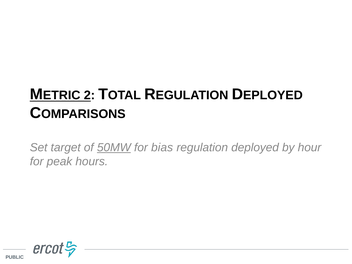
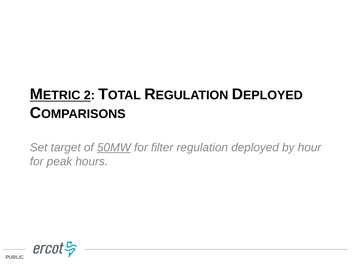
bias: bias -> filter
